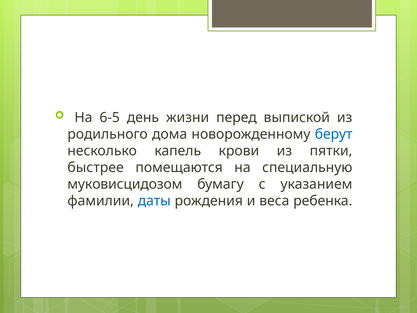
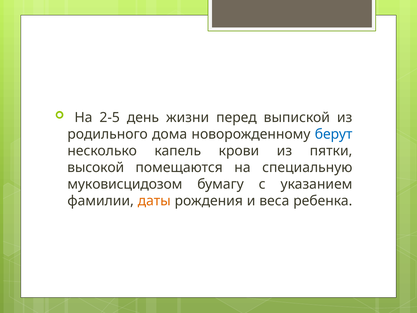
6-5: 6-5 -> 2-5
быстрее: быстрее -> высокой
даты colour: blue -> orange
